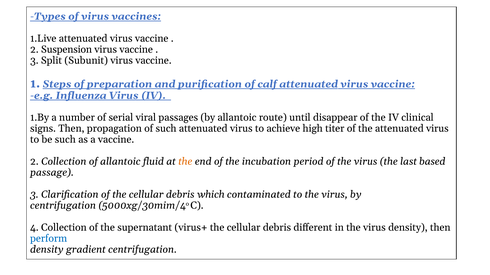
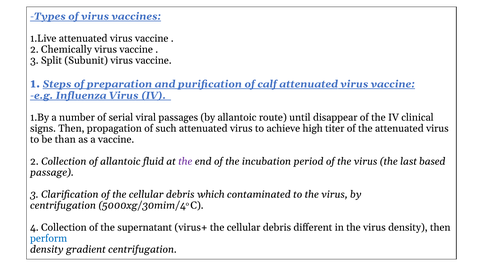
Suspension: Suspension -> Chemically
be such: such -> than
the at (185, 162) colour: orange -> purple
